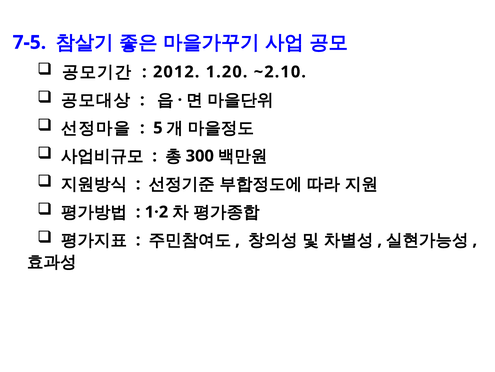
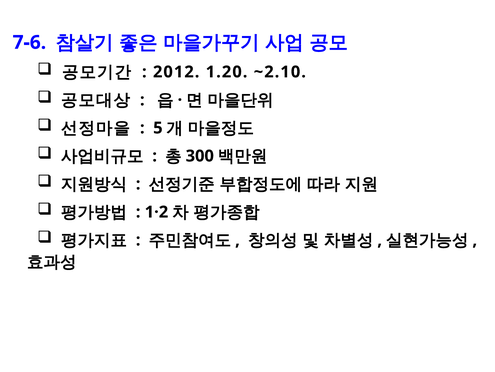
7-5: 7-5 -> 7-6
